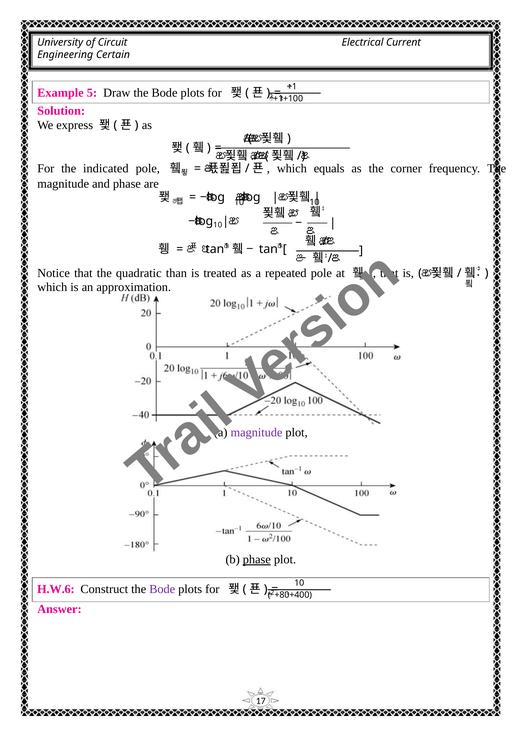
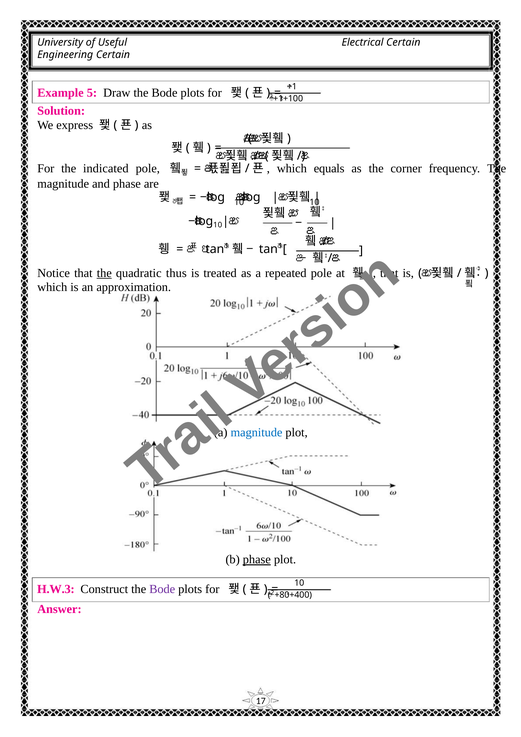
Circuit: Circuit -> Useful
Electrical Current: Current -> Certain
the at (104, 273) underline: none -> present
than: than -> thus
magnitude at (257, 432) colour: purple -> blue
H.W.6: H.W.6 -> H.W.3
